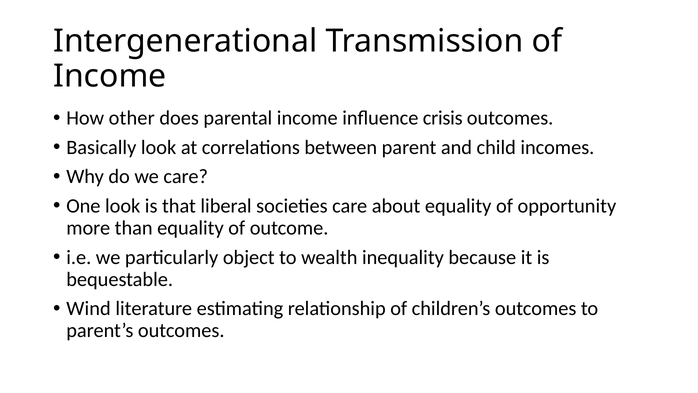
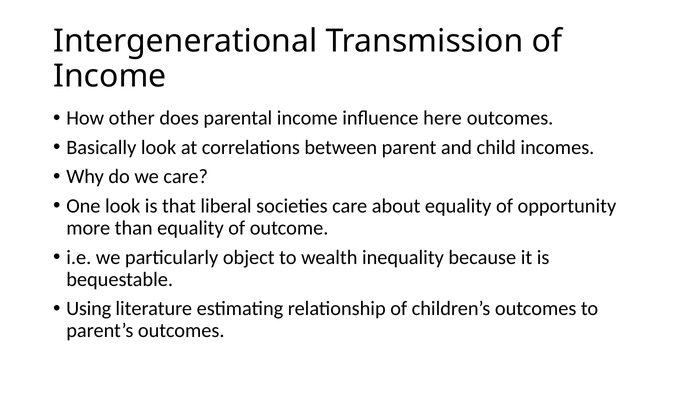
crisis: crisis -> here
Wind: Wind -> Using
